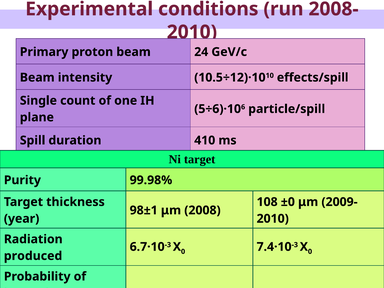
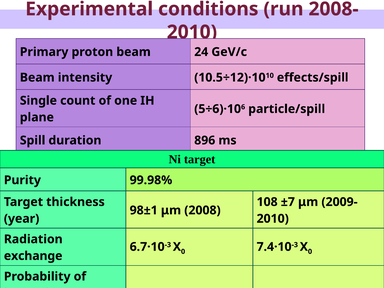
410: 410 -> 896
±0: ±0 -> ±7
produced: produced -> exchange
